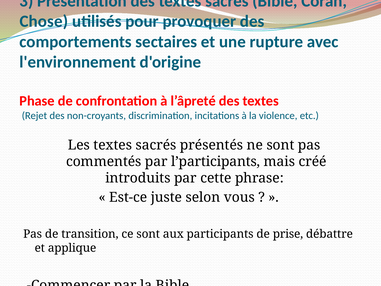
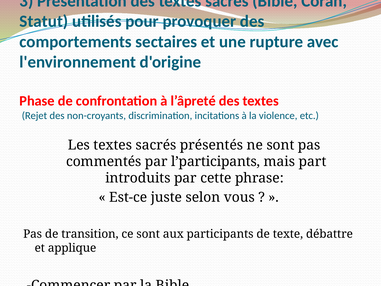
Chose: Chose -> Statut
créé: créé -> part
prise: prise -> texte
